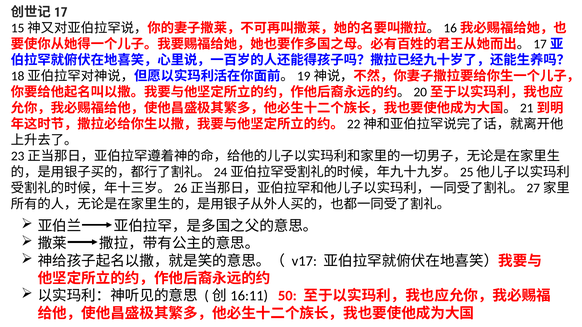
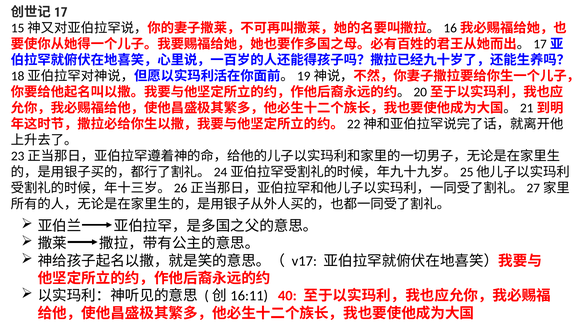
50: 50 -> 40
